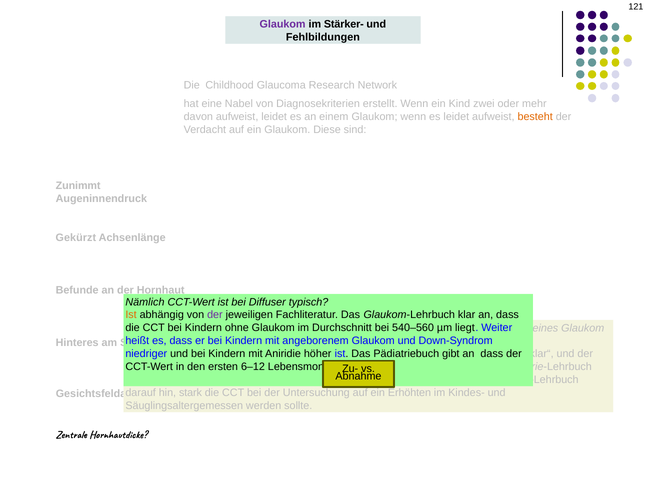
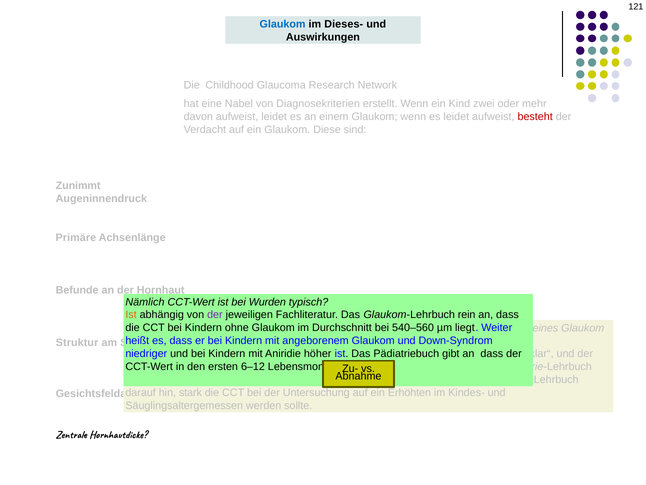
Glaukom at (283, 24) colour: purple -> blue
Stärker-: Stärker- -> Dieses-
Fehlbildungen: Fehlbildungen -> Auswirkungen
besteht colour: orange -> red
Gekürzt: Gekürzt -> Primäre
Diffuser: Diffuser -> Wurden
klar: klar -> rein
Hinteres: Hinteres -> Struktur
